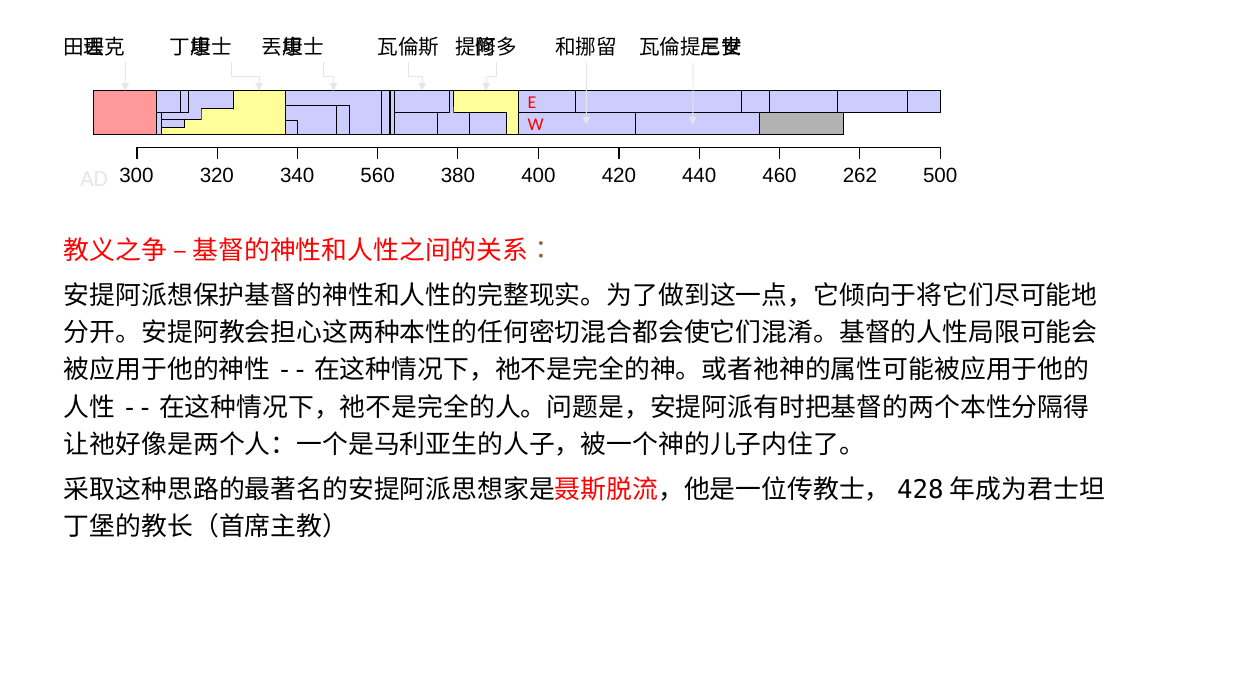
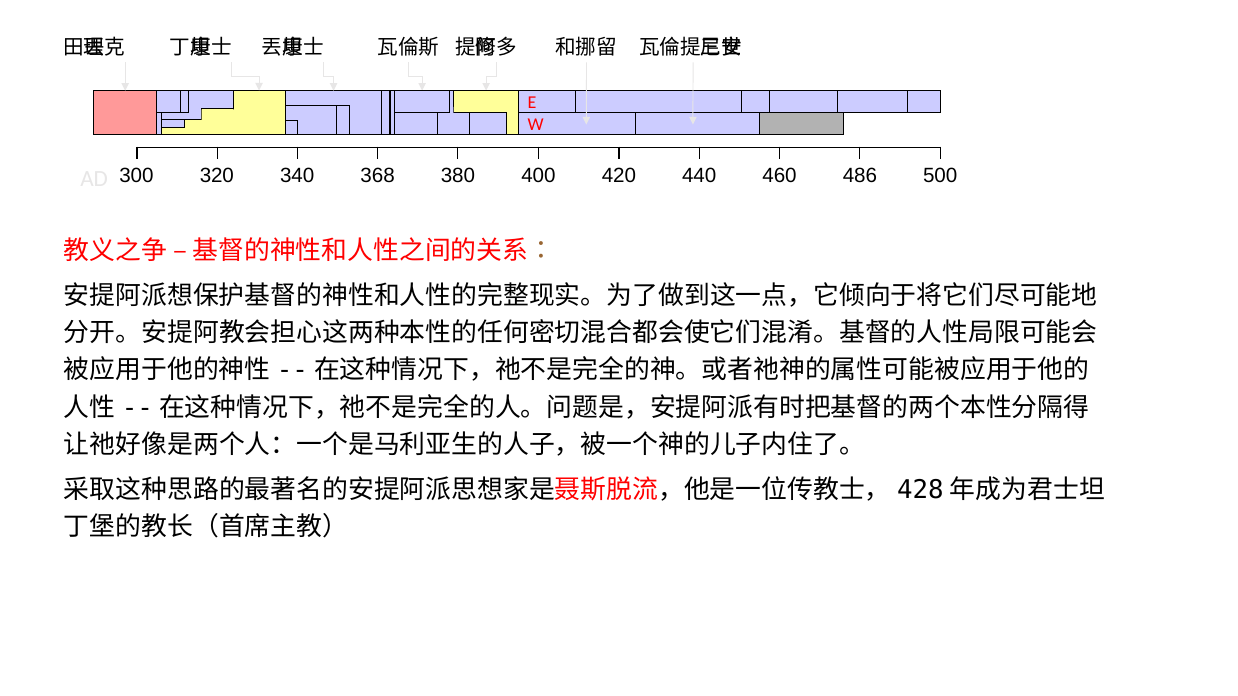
560: 560 -> 368
262: 262 -> 486
